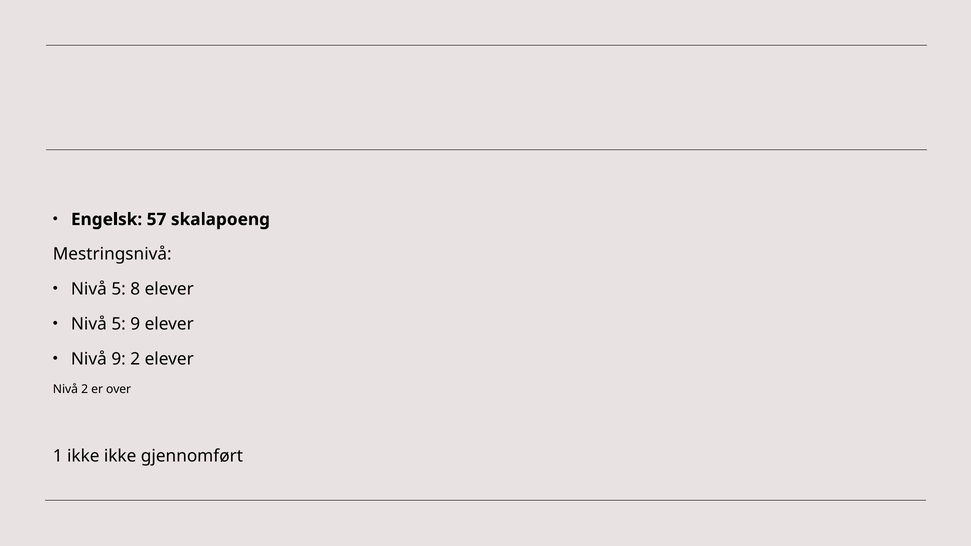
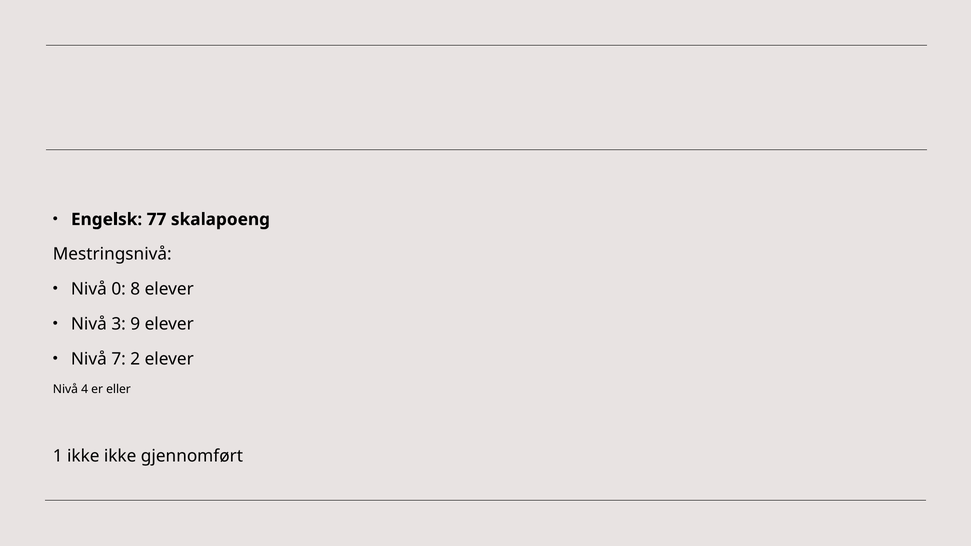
57: 57 -> 77
5 at (119, 289): 5 -> 0
5 at (119, 324): 5 -> 3
Nivå 9: 9 -> 7
Nivå 2: 2 -> 4
over: over -> eller
